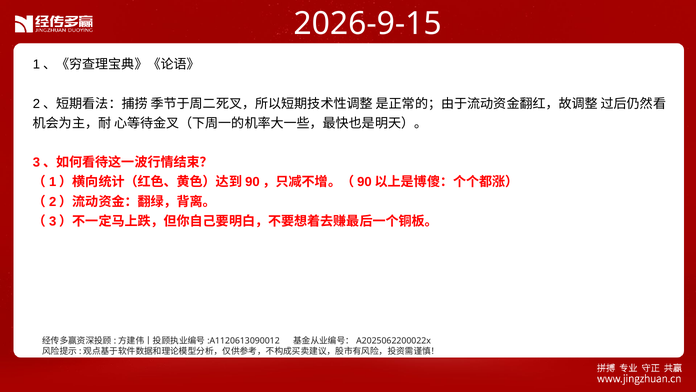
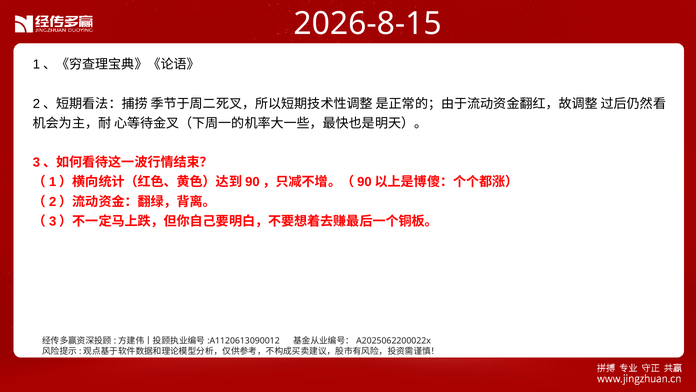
2026-9-15: 2026-9-15 -> 2026-8-15
